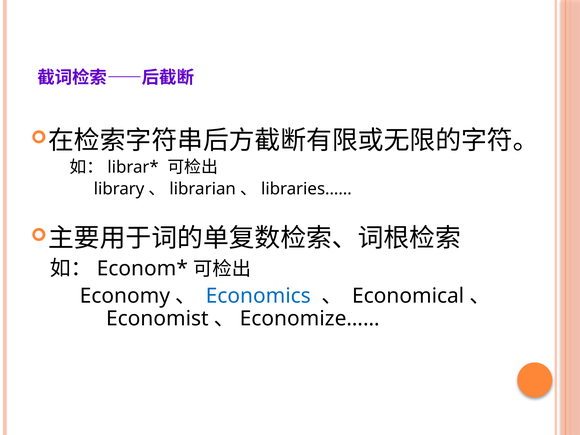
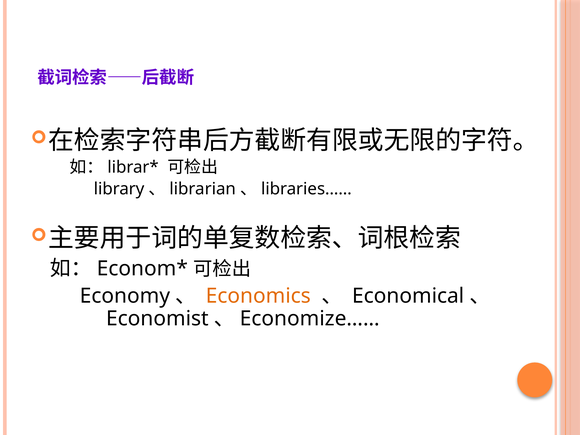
Economics colour: blue -> orange
